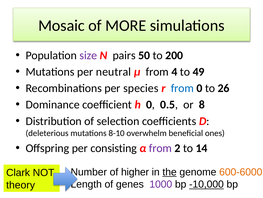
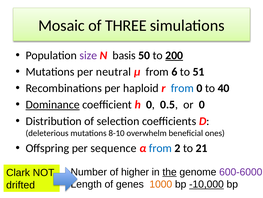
MORE: MORE -> THREE
pairs: pairs -> basis
200 underline: none -> present
4: 4 -> 6
49: 49 -> 51
species: species -> haploid
26: 26 -> 40
Dominance underline: none -> present
or 8: 8 -> 0
consisting: consisting -> sequence
from at (160, 148) colour: purple -> blue
14: 14 -> 21
600-6000 colour: orange -> purple
1000 colour: purple -> orange
theory: theory -> drifted
